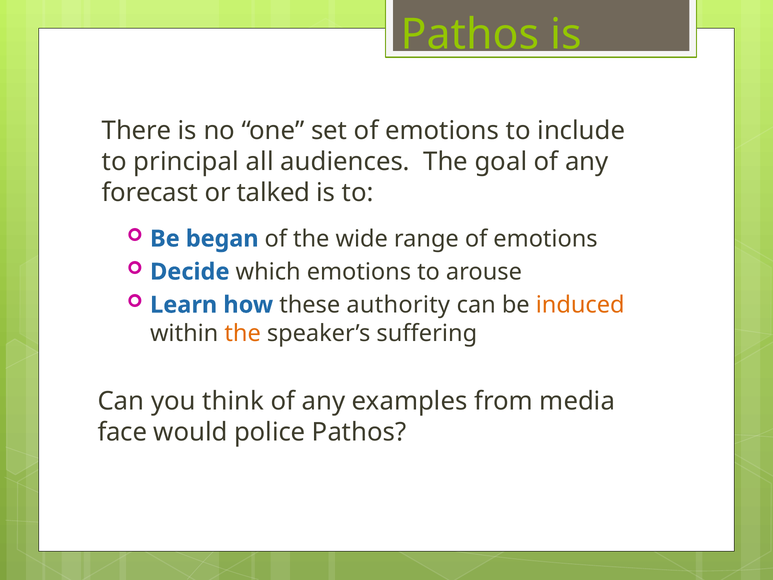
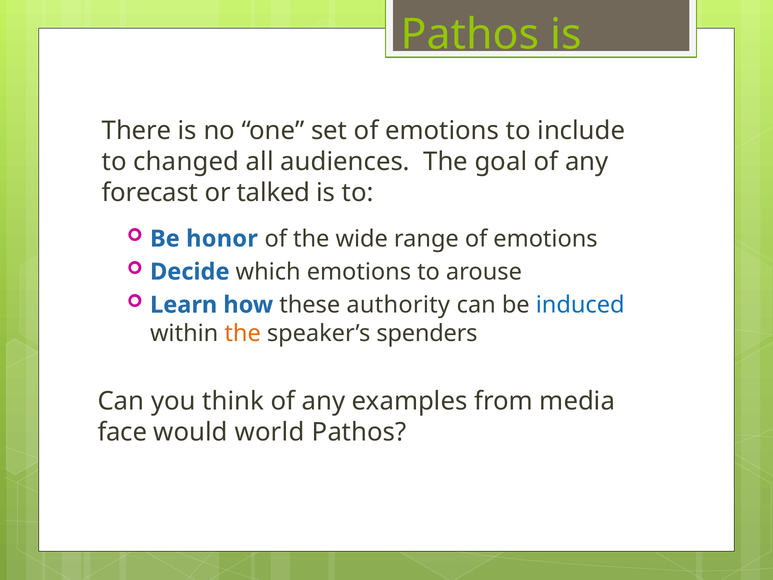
principal: principal -> changed
began: began -> honor
induced colour: orange -> blue
suffering: suffering -> spenders
police: police -> world
